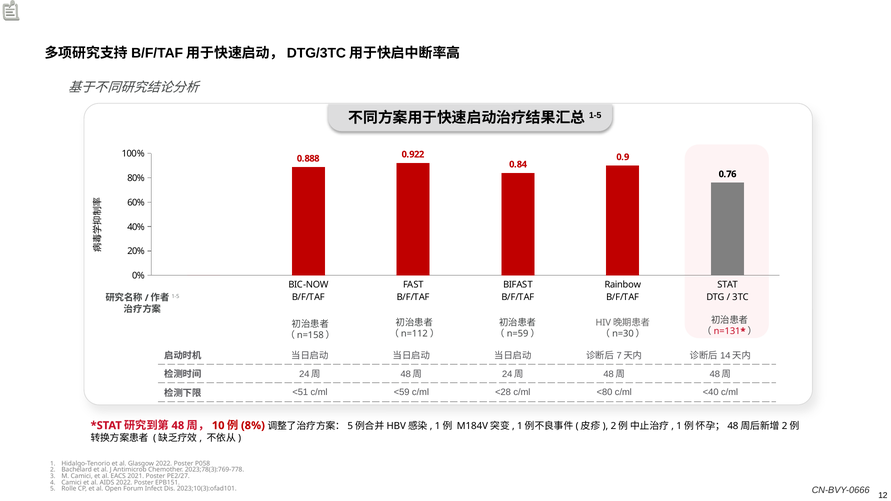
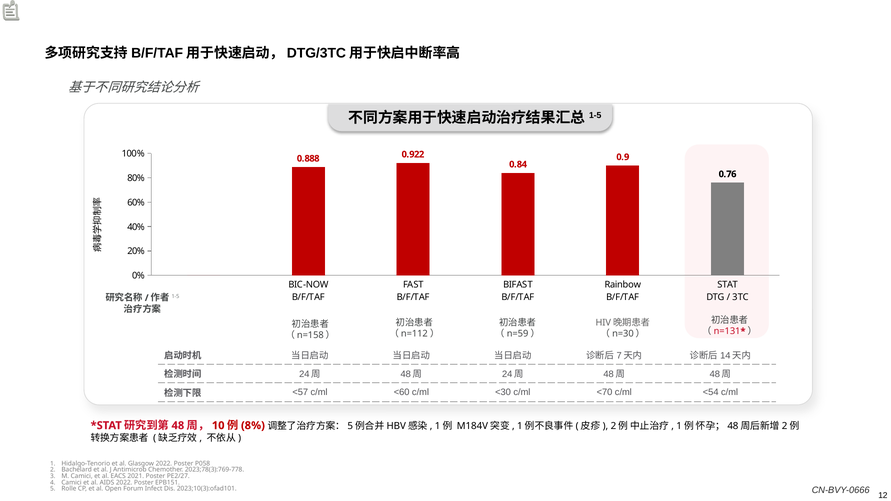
<51: <51 -> <57
<59: <59 -> <60
<28: <28 -> <30
<80: <80 -> <70
<40: <40 -> <54
